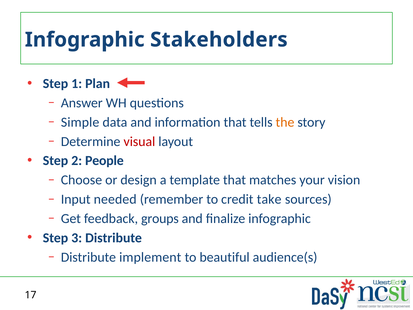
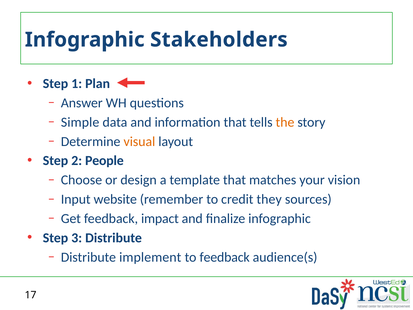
visual colour: red -> orange
needed: needed -> website
take: take -> they
groups: groups -> impact
to beautiful: beautiful -> feedback
